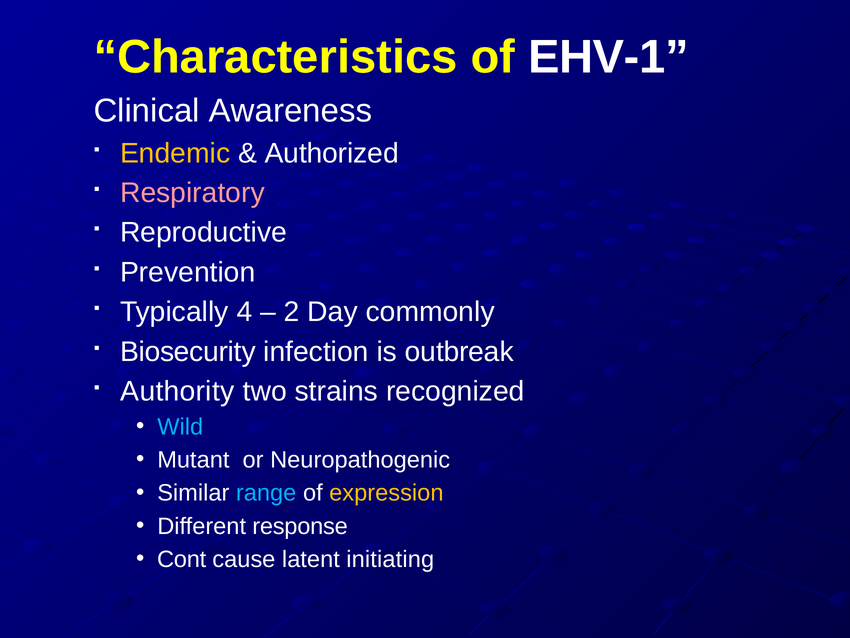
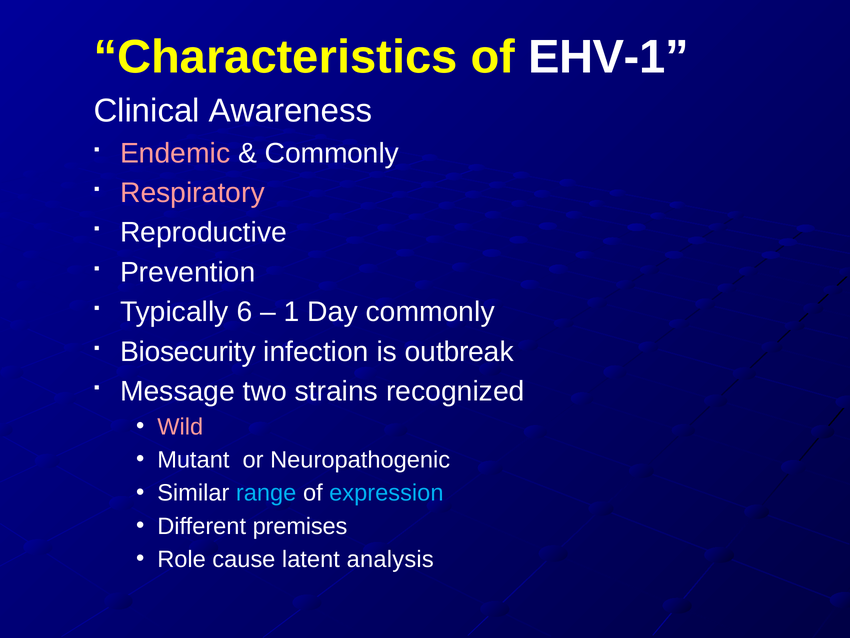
Endemic colour: yellow -> pink
Authorized at (332, 153): Authorized -> Commonly
4: 4 -> 6
2: 2 -> 1
Authority: Authority -> Message
Wild colour: light blue -> pink
expression colour: yellow -> light blue
response: response -> premises
Cont: Cont -> Role
initiating: initiating -> analysis
